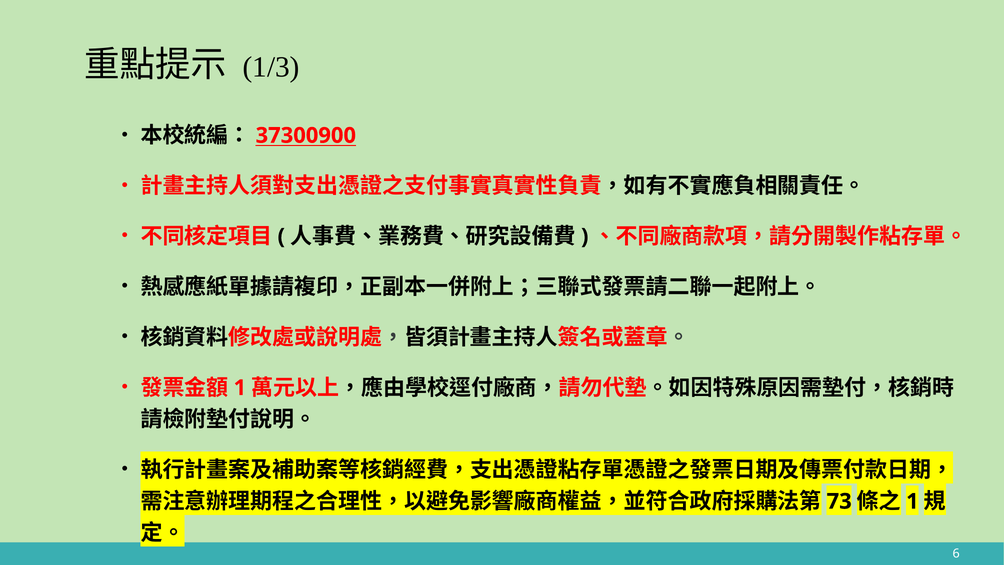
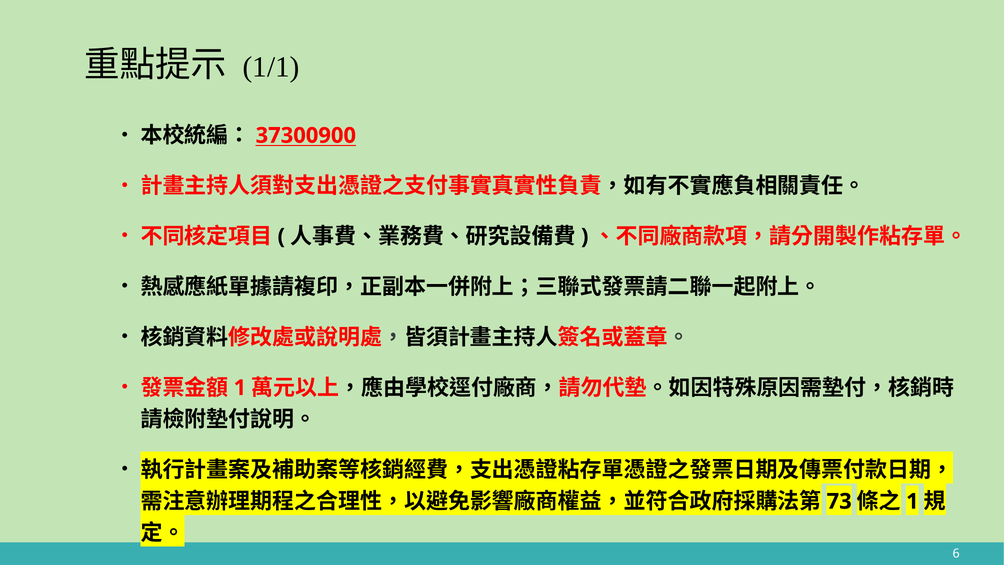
1/3: 1/3 -> 1/1
